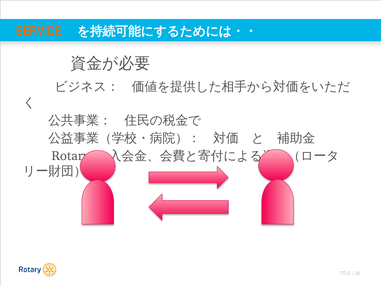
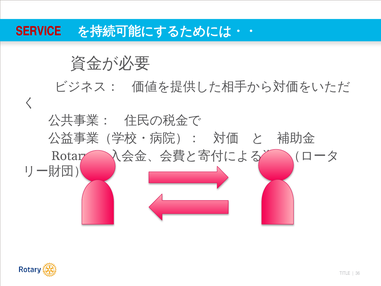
SERVICE colour: orange -> red
